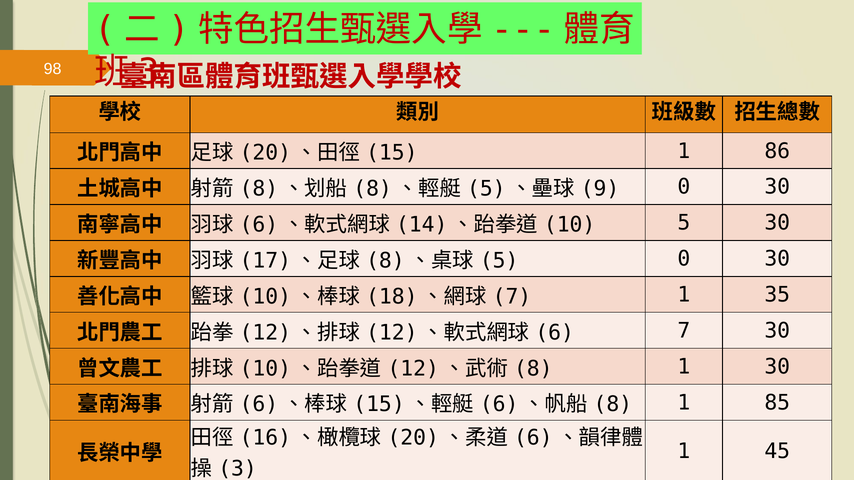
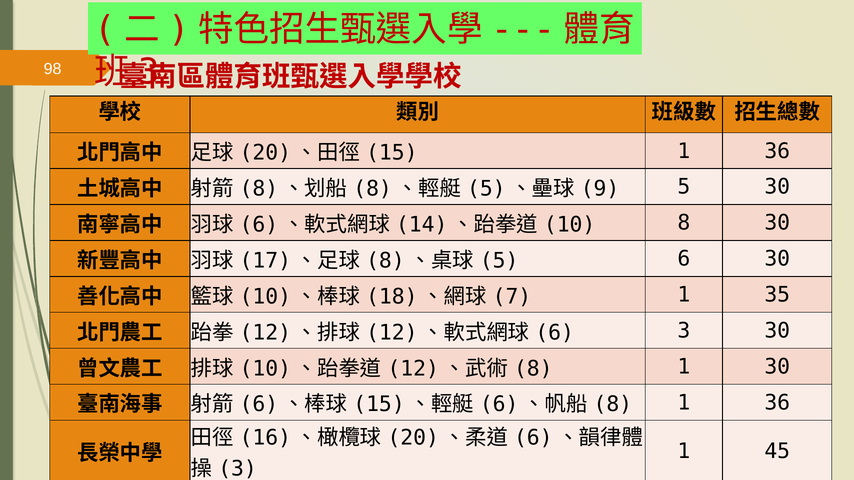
86 at (777, 151): 86 -> 36
0 at (684, 187): 0 -> 5
5 at (684, 223): 5 -> 8
0 at (684, 259): 0 -> 6
7 at (684, 331): 7 -> 3
85 at (777, 403): 85 -> 36
